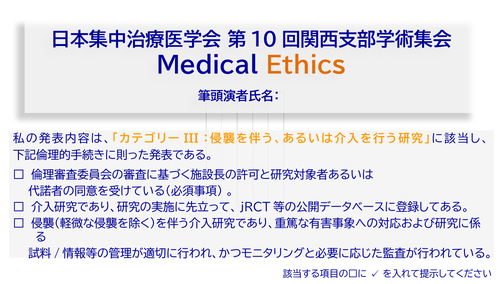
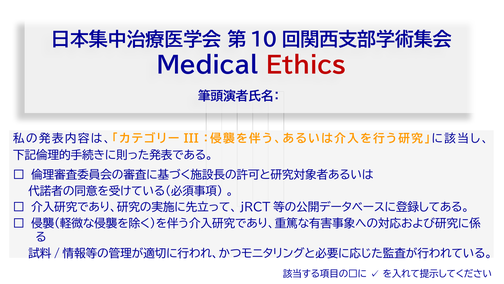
Ethics colour: orange -> red
